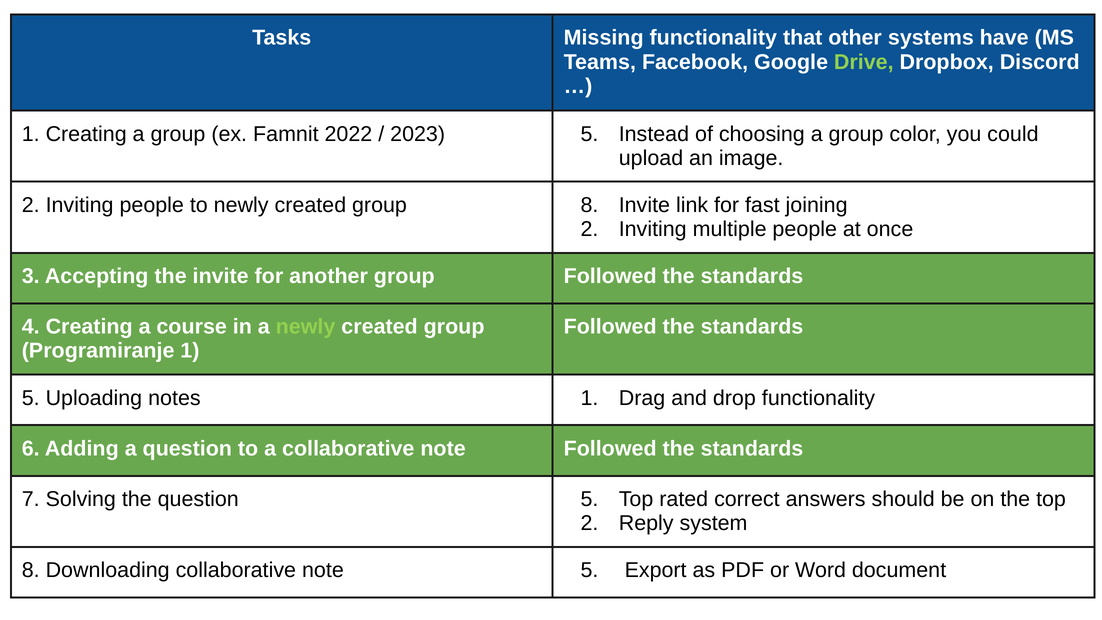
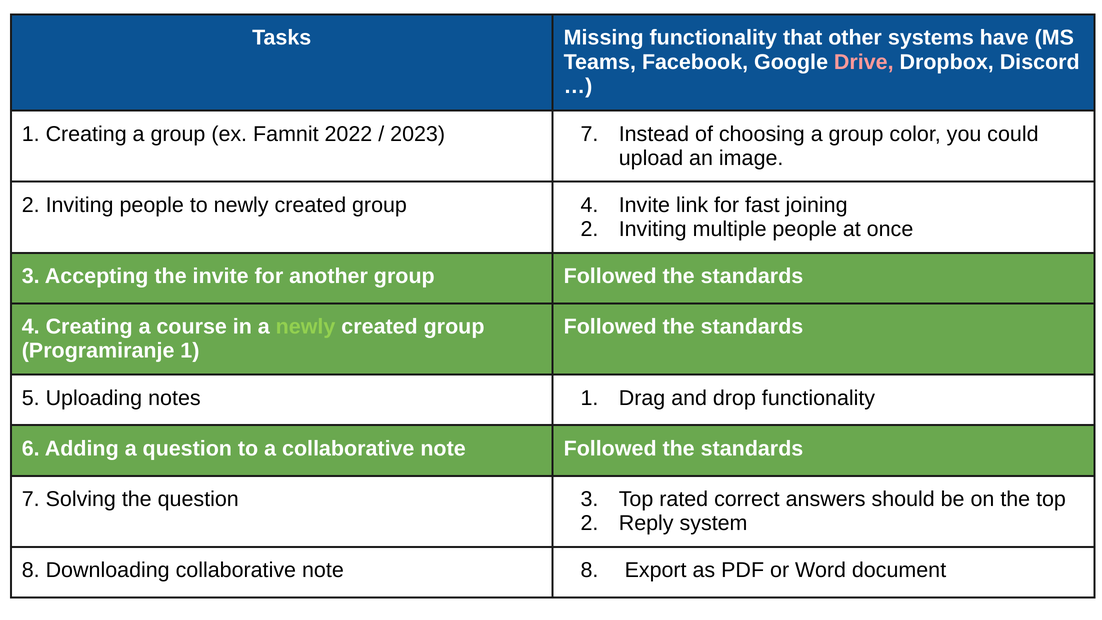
Drive colour: light green -> pink
2023 5: 5 -> 7
group 8: 8 -> 4
question 5: 5 -> 3
note 5: 5 -> 8
